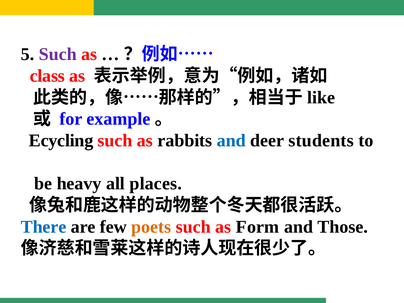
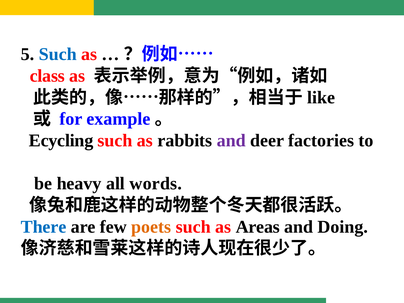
Such at (58, 54) colour: purple -> blue
and at (231, 141) colour: blue -> purple
students: students -> factories
places: places -> words
Form: Form -> Areas
Those: Those -> Doing
